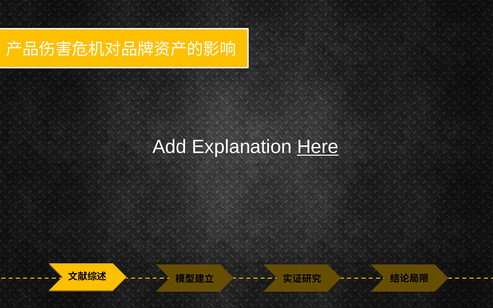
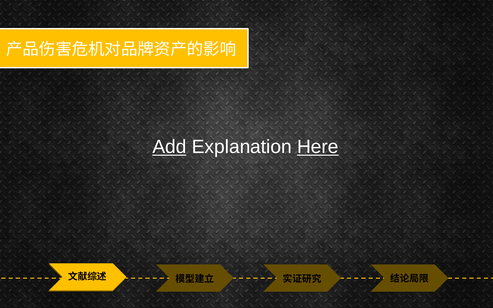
Add underline: none -> present
